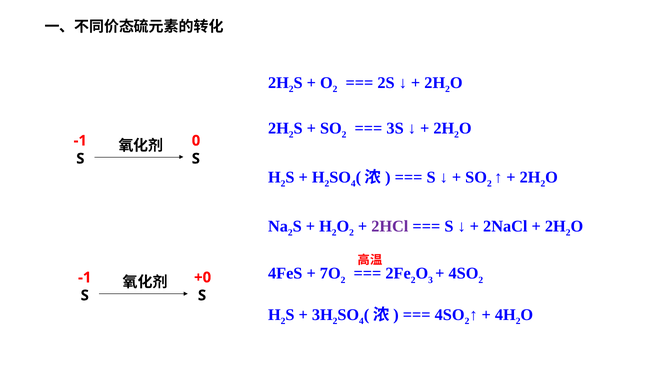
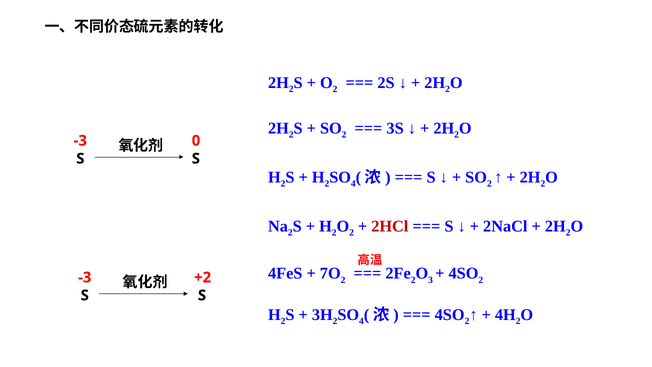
-1 at (80, 141): -1 -> -3
2HCl colour: purple -> red
-1 at (85, 277): -1 -> -3
+0: +0 -> +2
